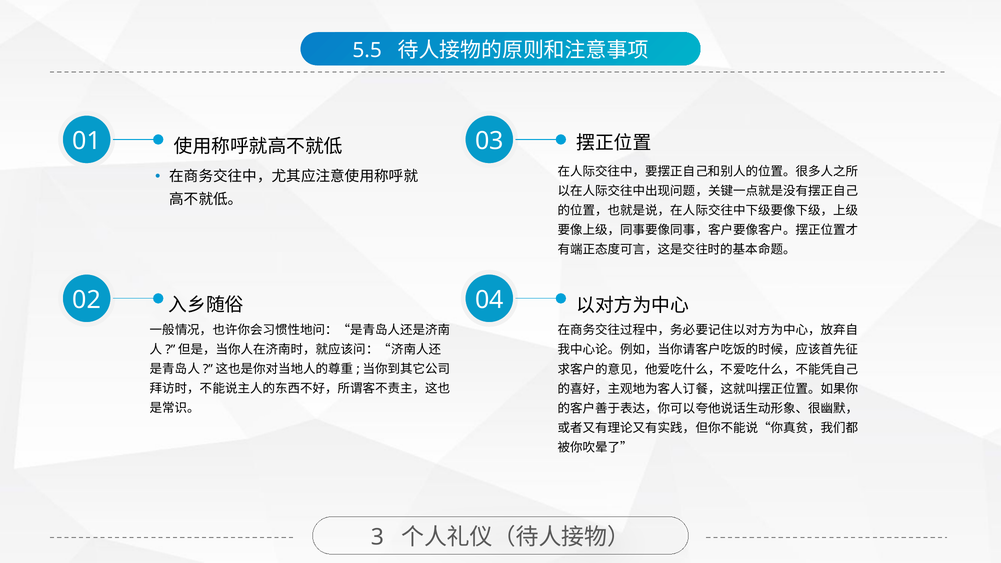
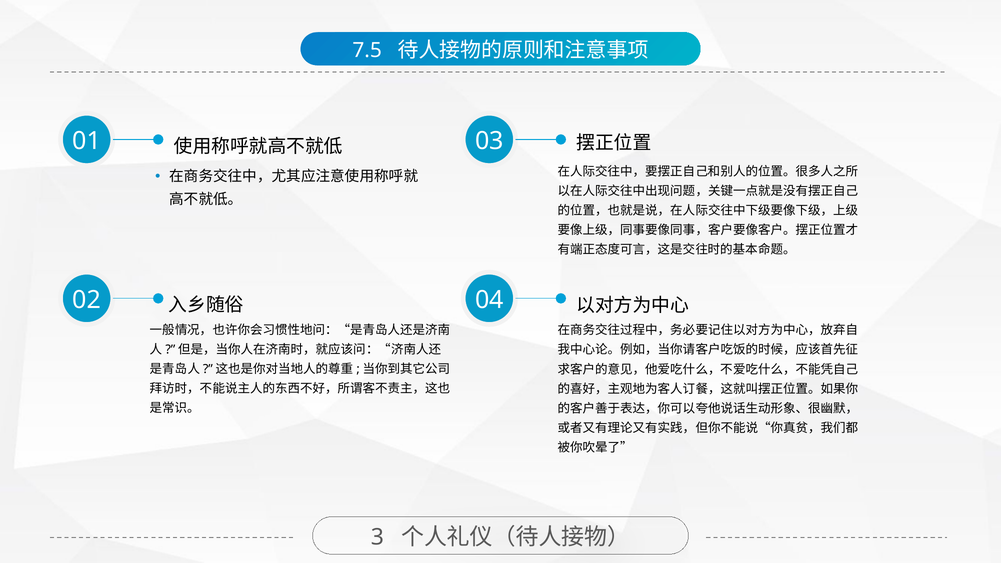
5.5: 5.5 -> 7.5
